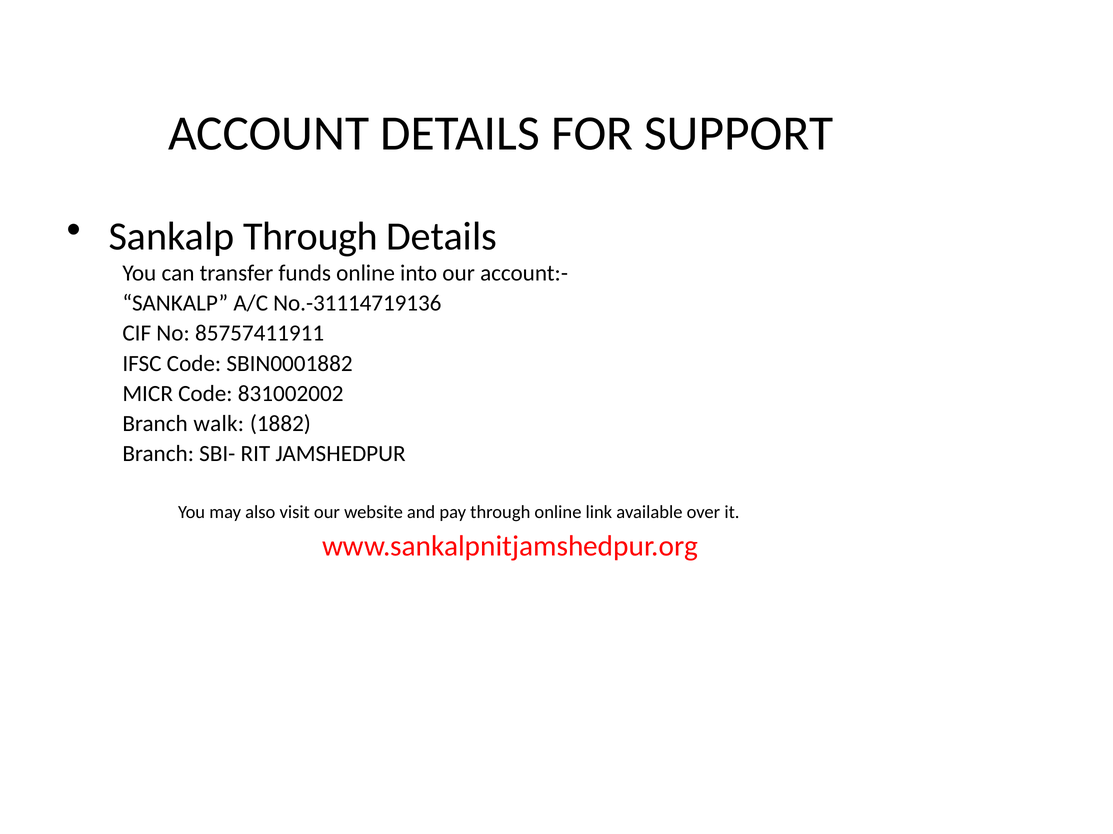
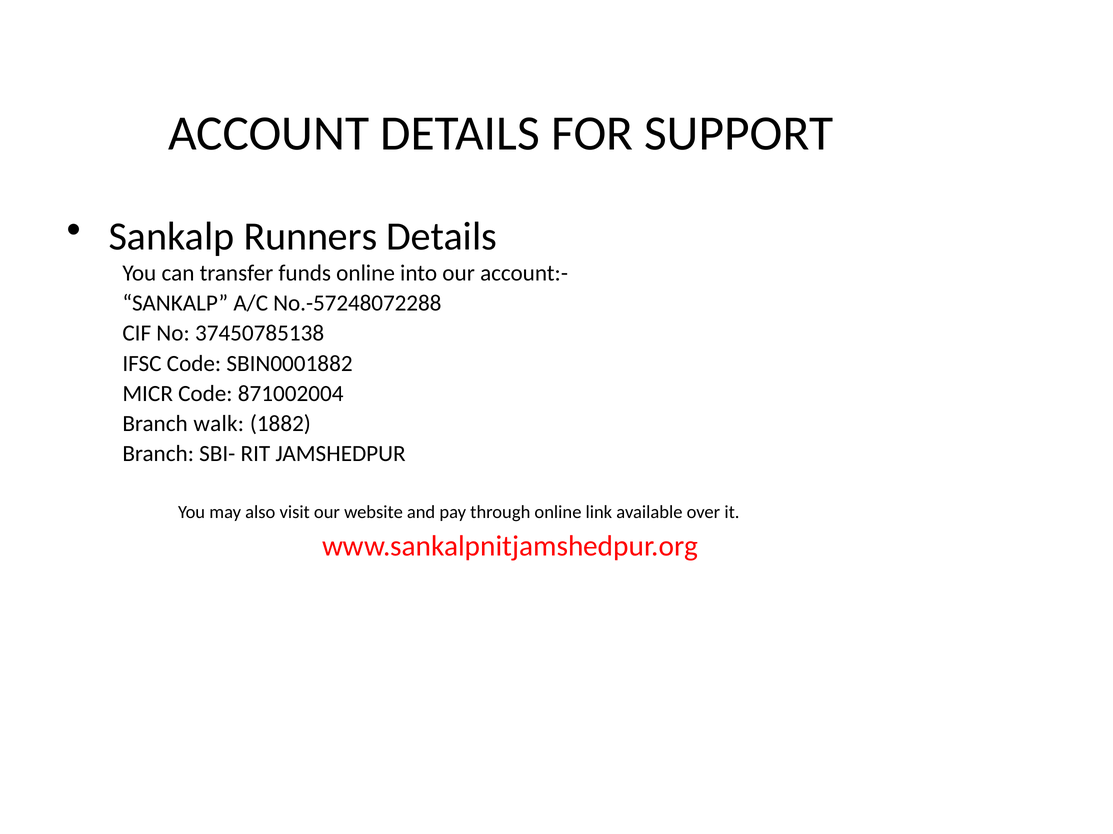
Sankalp Through: Through -> Runners
No.-31114719136: No.-31114719136 -> No.-57248072288
85757411911: 85757411911 -> 37450785138
831002002: 831002002 -> 871002004
